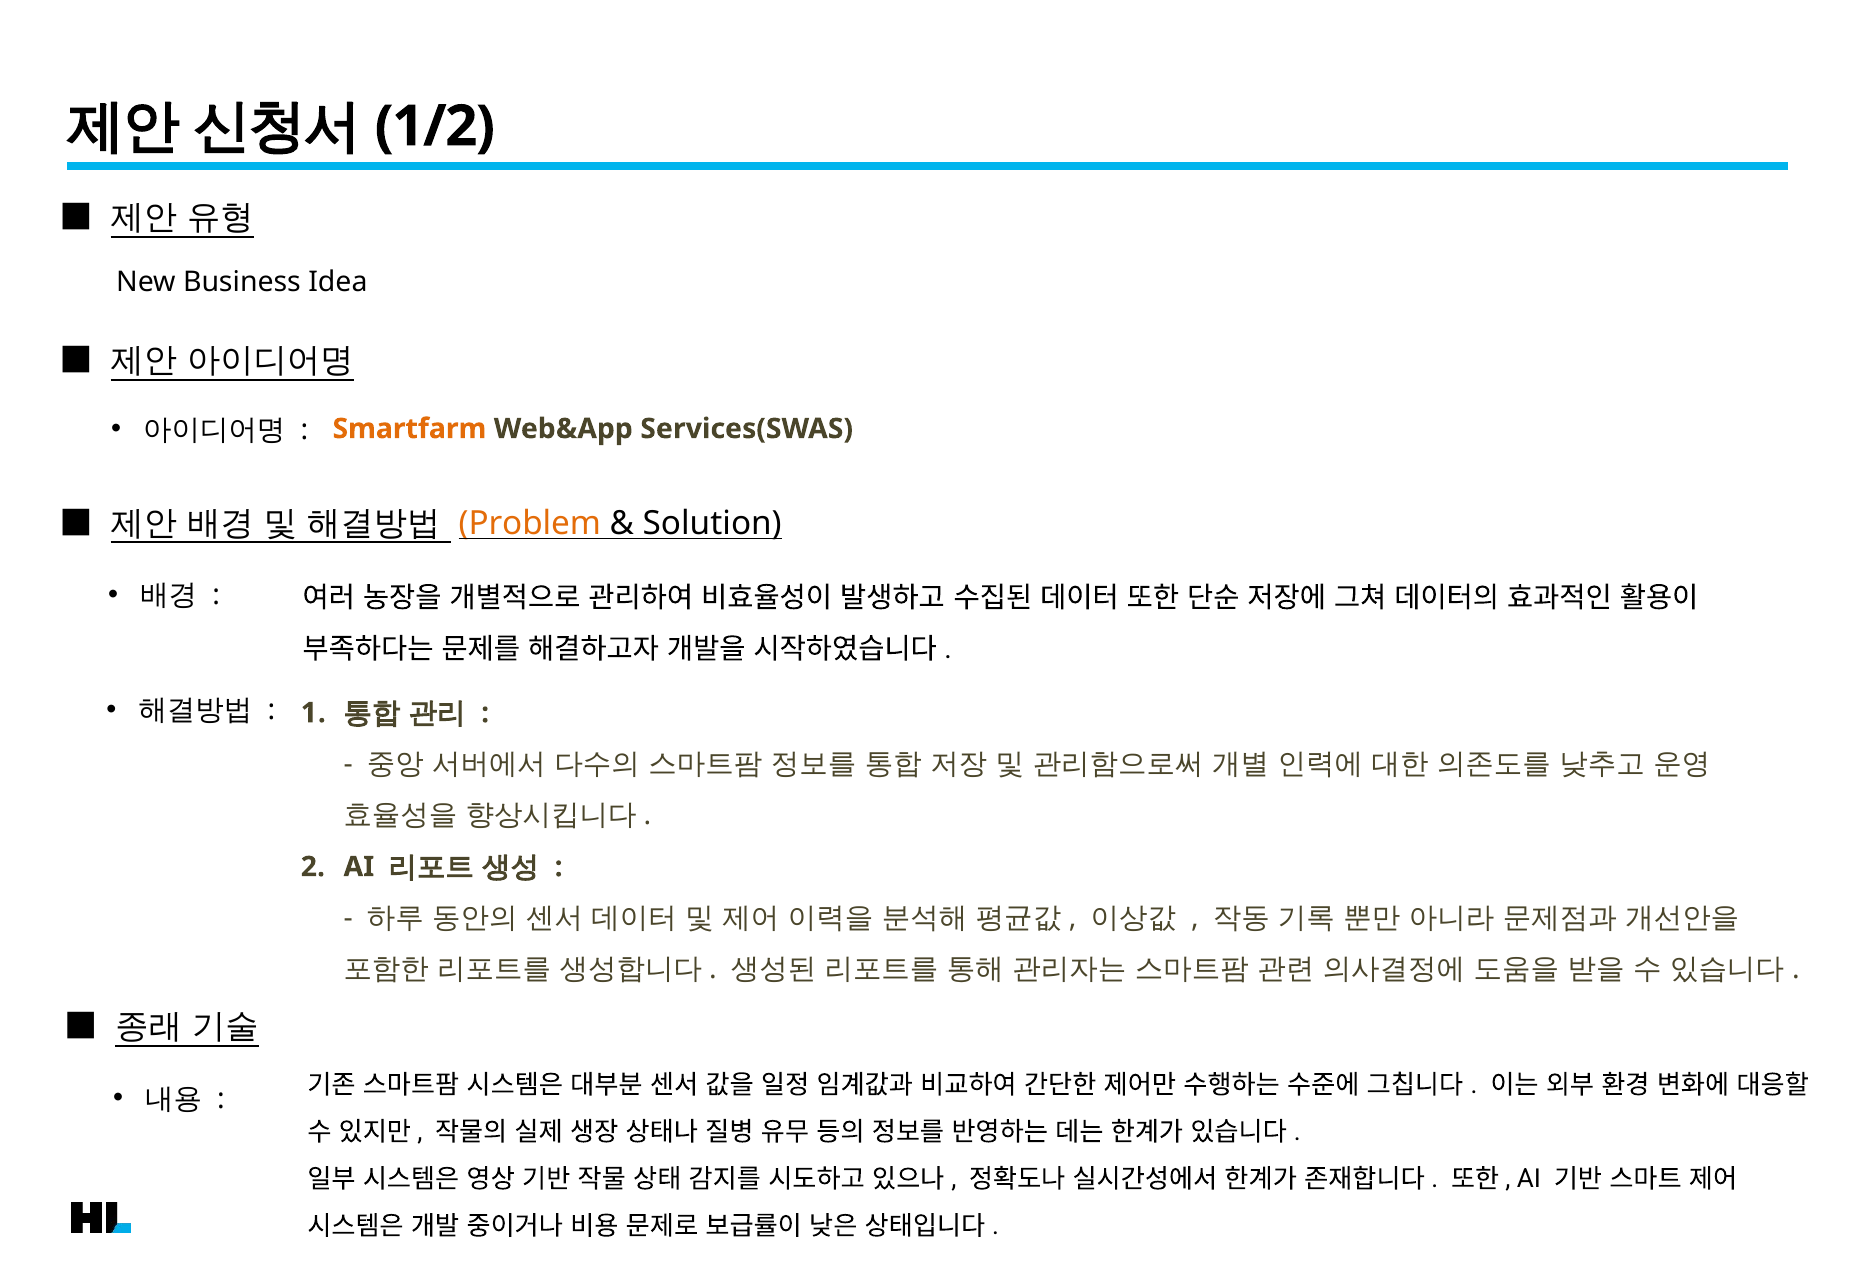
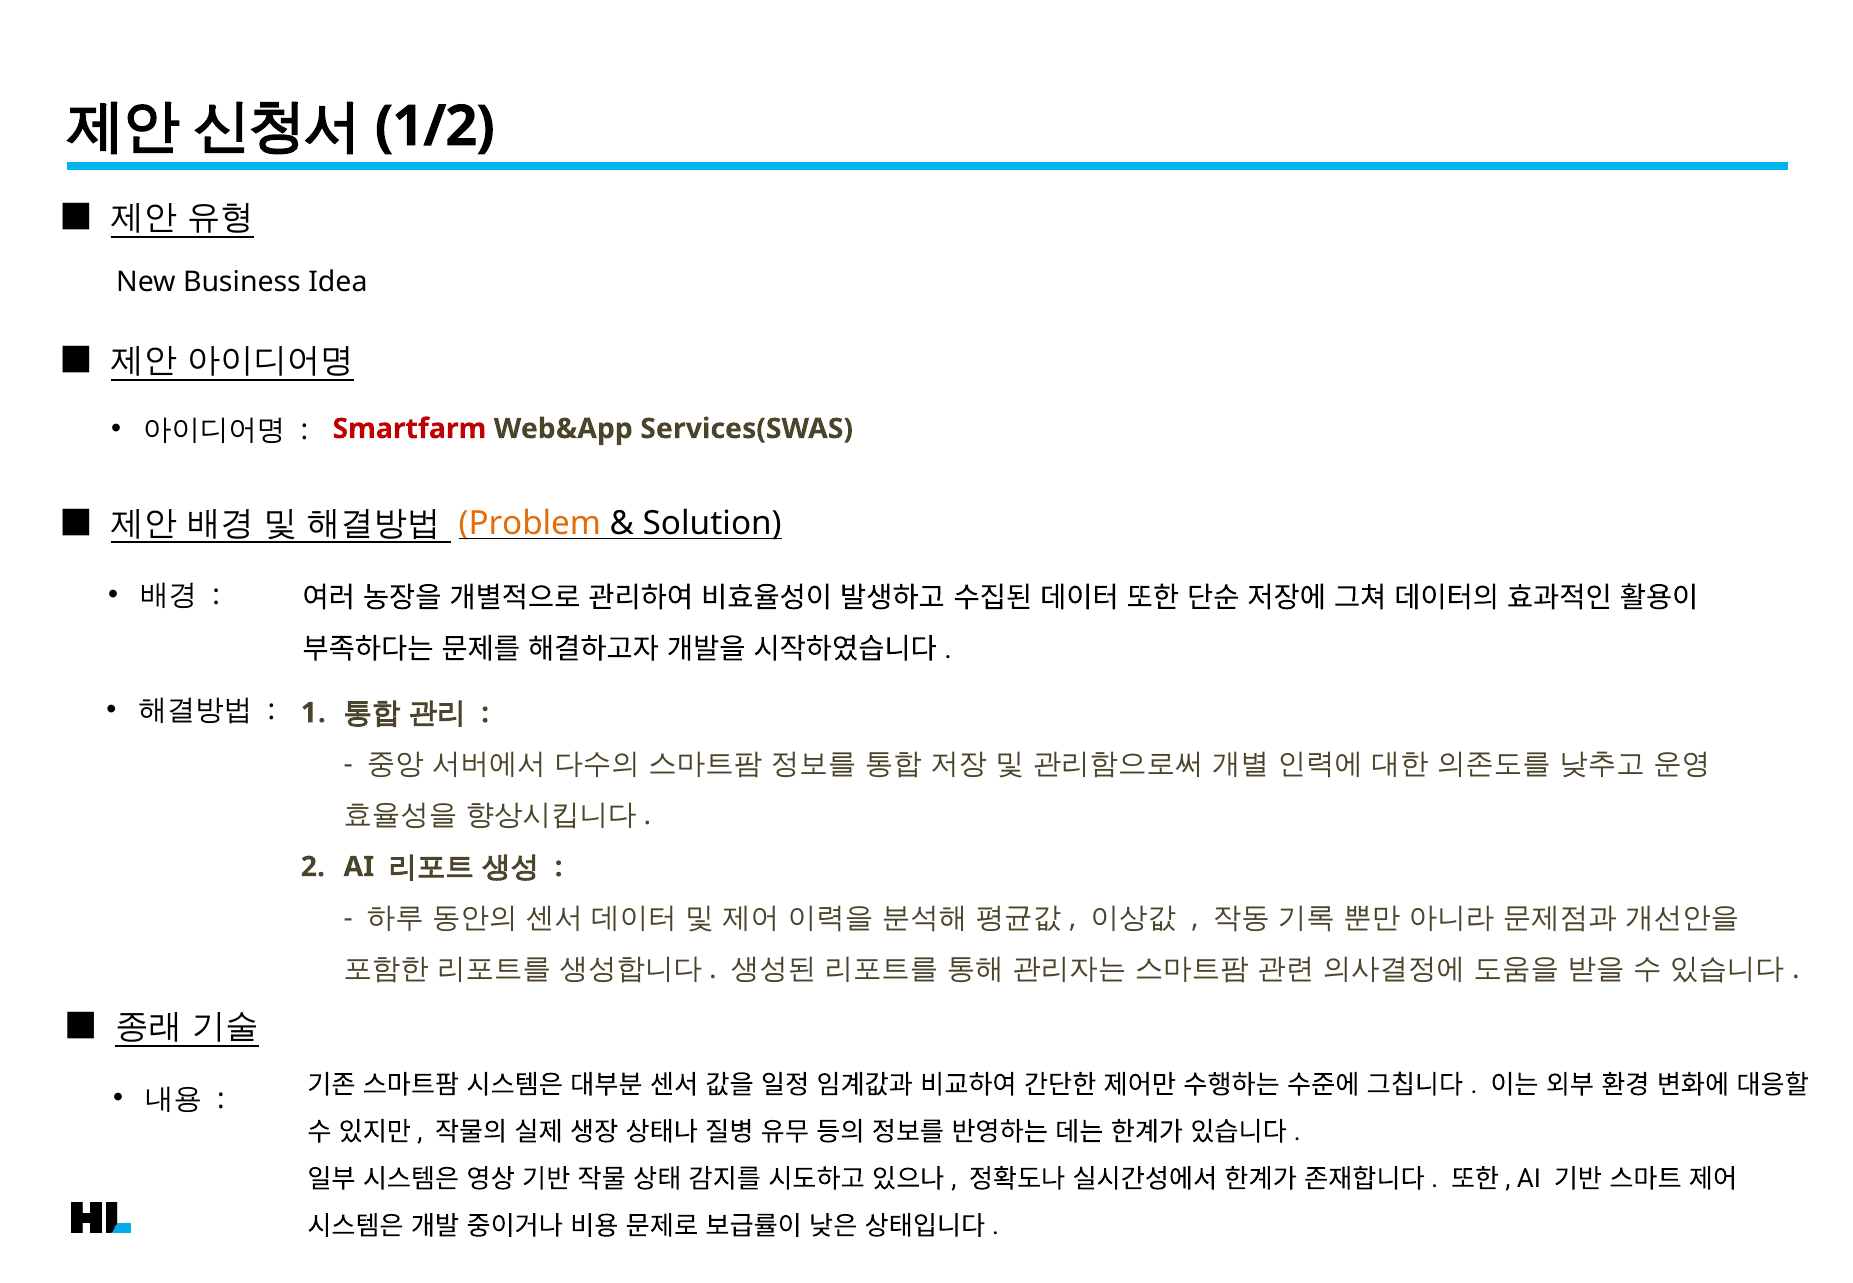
Smartfarm colour: orange -> red
